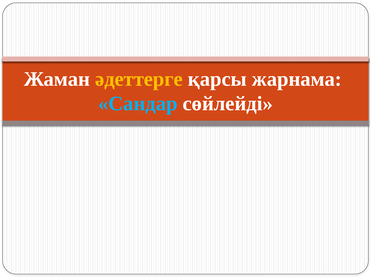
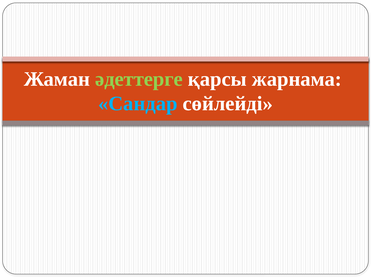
әдеттерге colour: yellow -> light green
